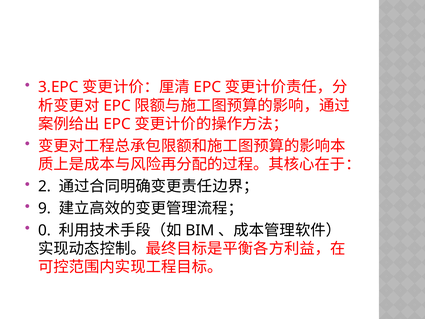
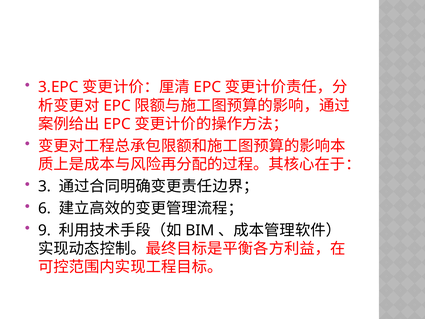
2: 2 -> 3
9: 9 -> 6
0: 0 -> 9
